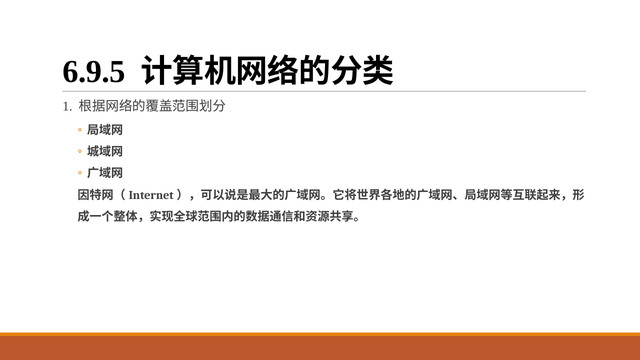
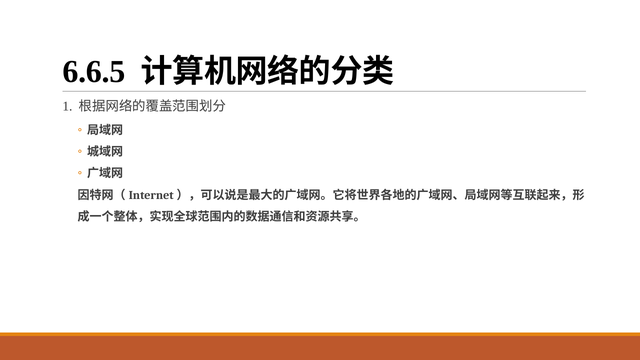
6.9.5: 6.9.5 -> 6.6.5
